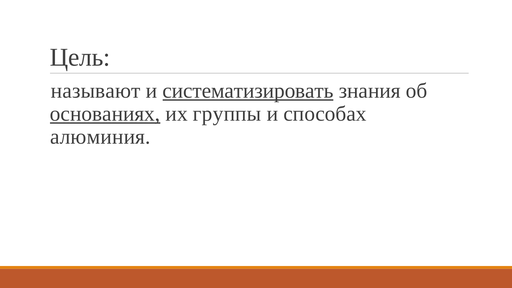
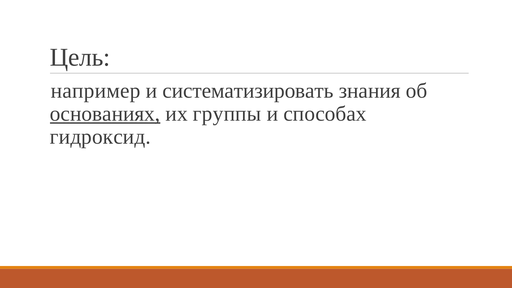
называют: называют -> например
систематизировать underline: present -> none
алюминия: алюминия -> гидроксид
